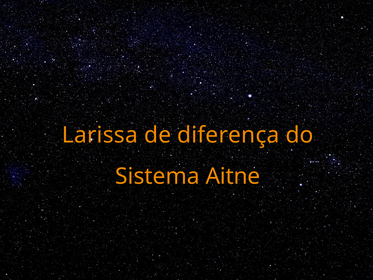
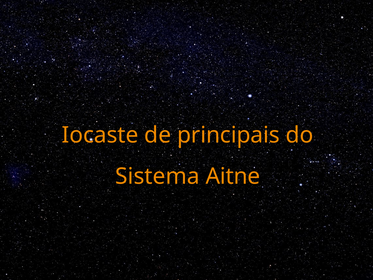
Larissa: Larissa -> Iocaste
diferença: diferença -> principais
